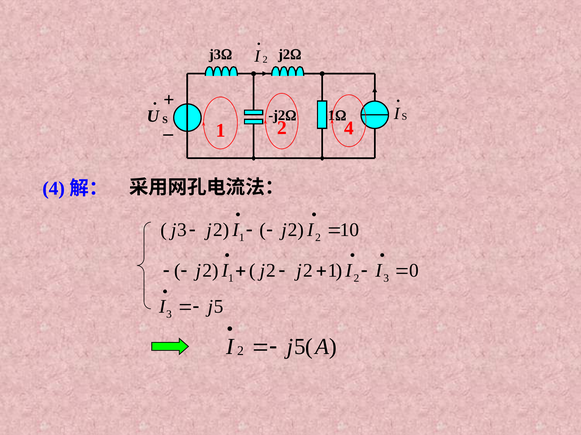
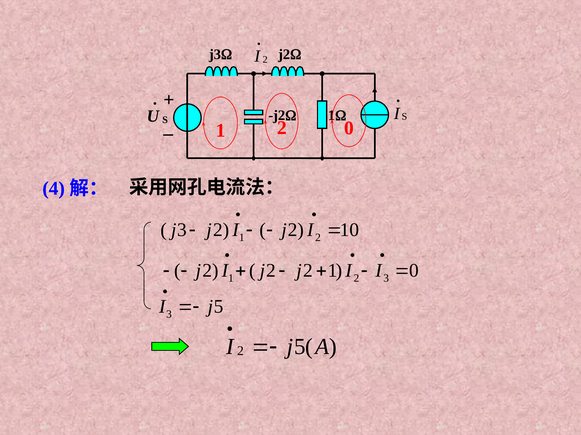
2 4: 4 -> 0
